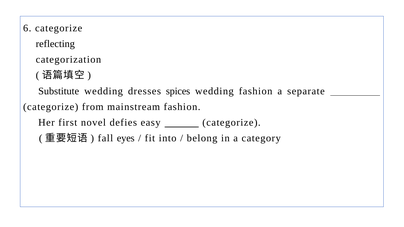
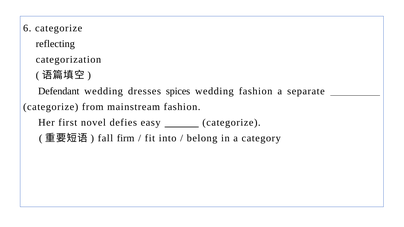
Substitute: Substitute -> Defendant
eyes: eyes -> firm
